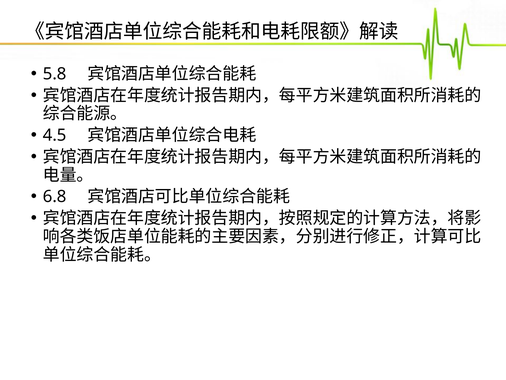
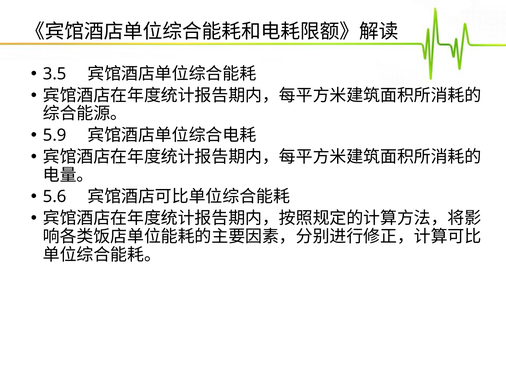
5.8: 5.8 -> 3.5
4.5: 4.5 -> 5.9
6.8: 6.8 -> 5.6
